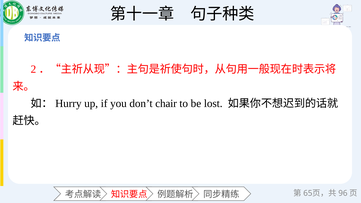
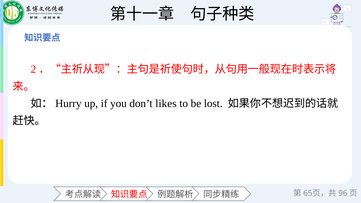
chair: chair -> likes
